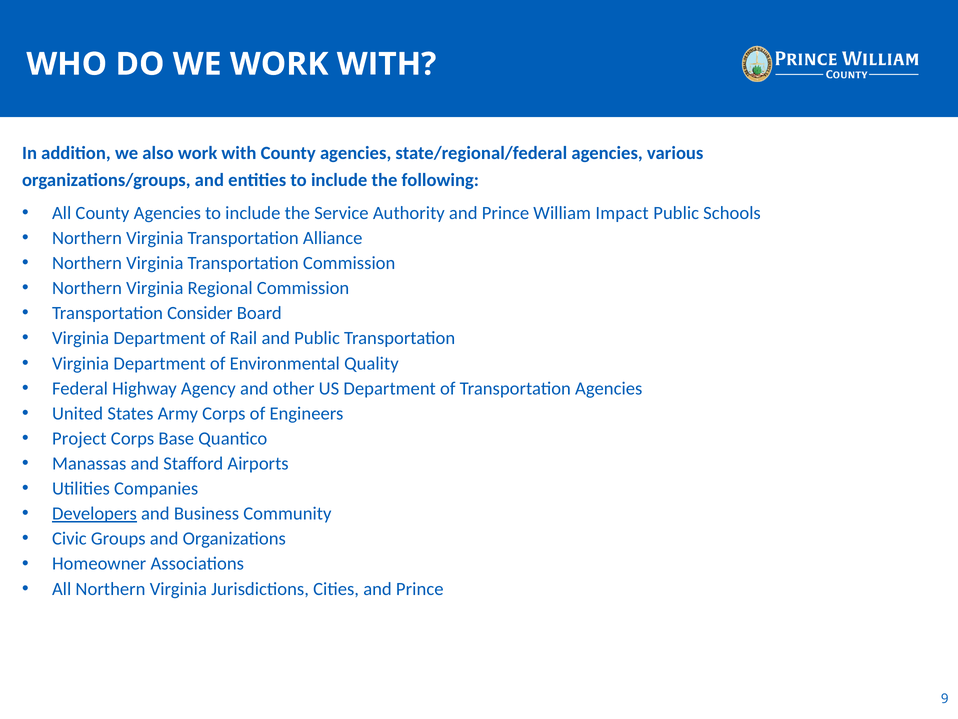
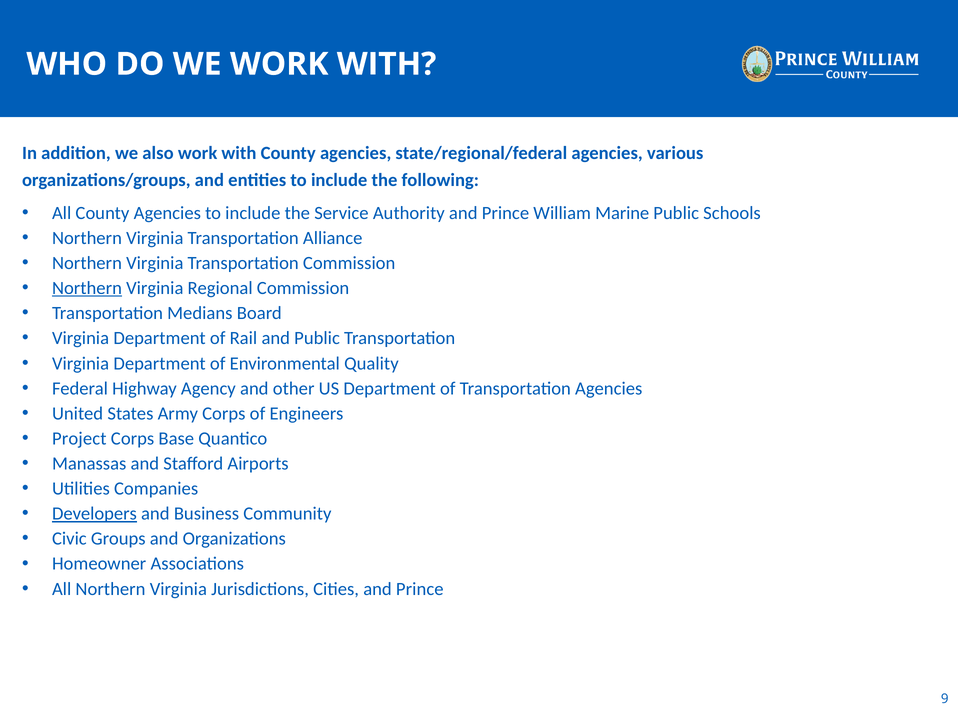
Impact: Impact -> Marine
Northern at (87, 288) underline: none -> present
Consider: Consider -> Medians
